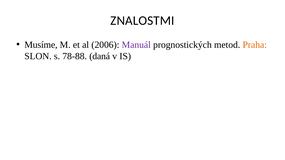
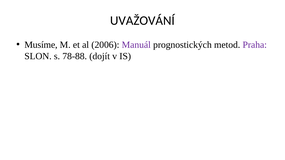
ZNALOSTMI: ZNALOSTMI -> UVAŽOVÁNÍ
Praha colour: orange -> purple
daná: daná -> dojít
